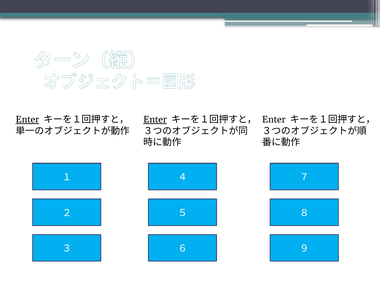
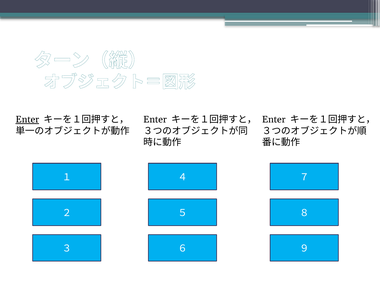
Enter at (155, 120) underline: present -> none
